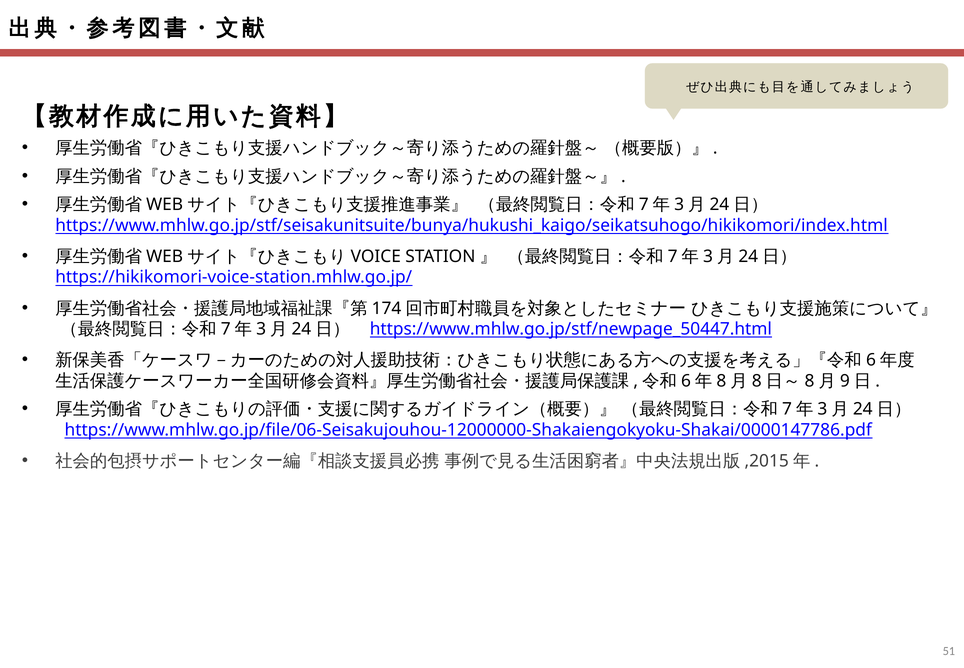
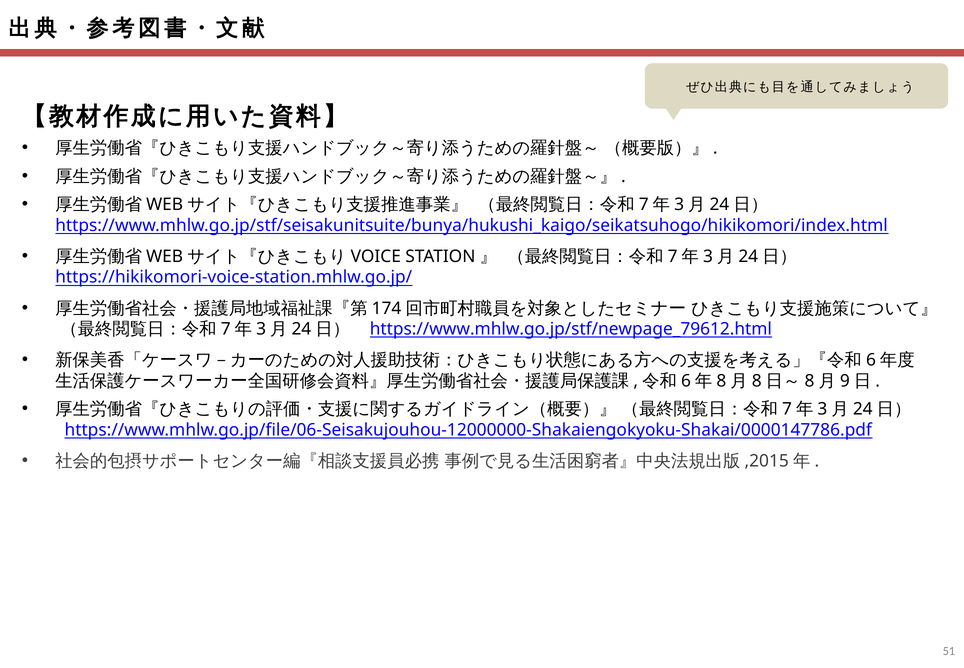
https://www.mhlw.go.jp/stf/newpage_50447.html: https://www.mhlw.go.jp/stf/newpage_50447.html -> https://www.mhlw.go.jp/stf/newpage_79612.html
